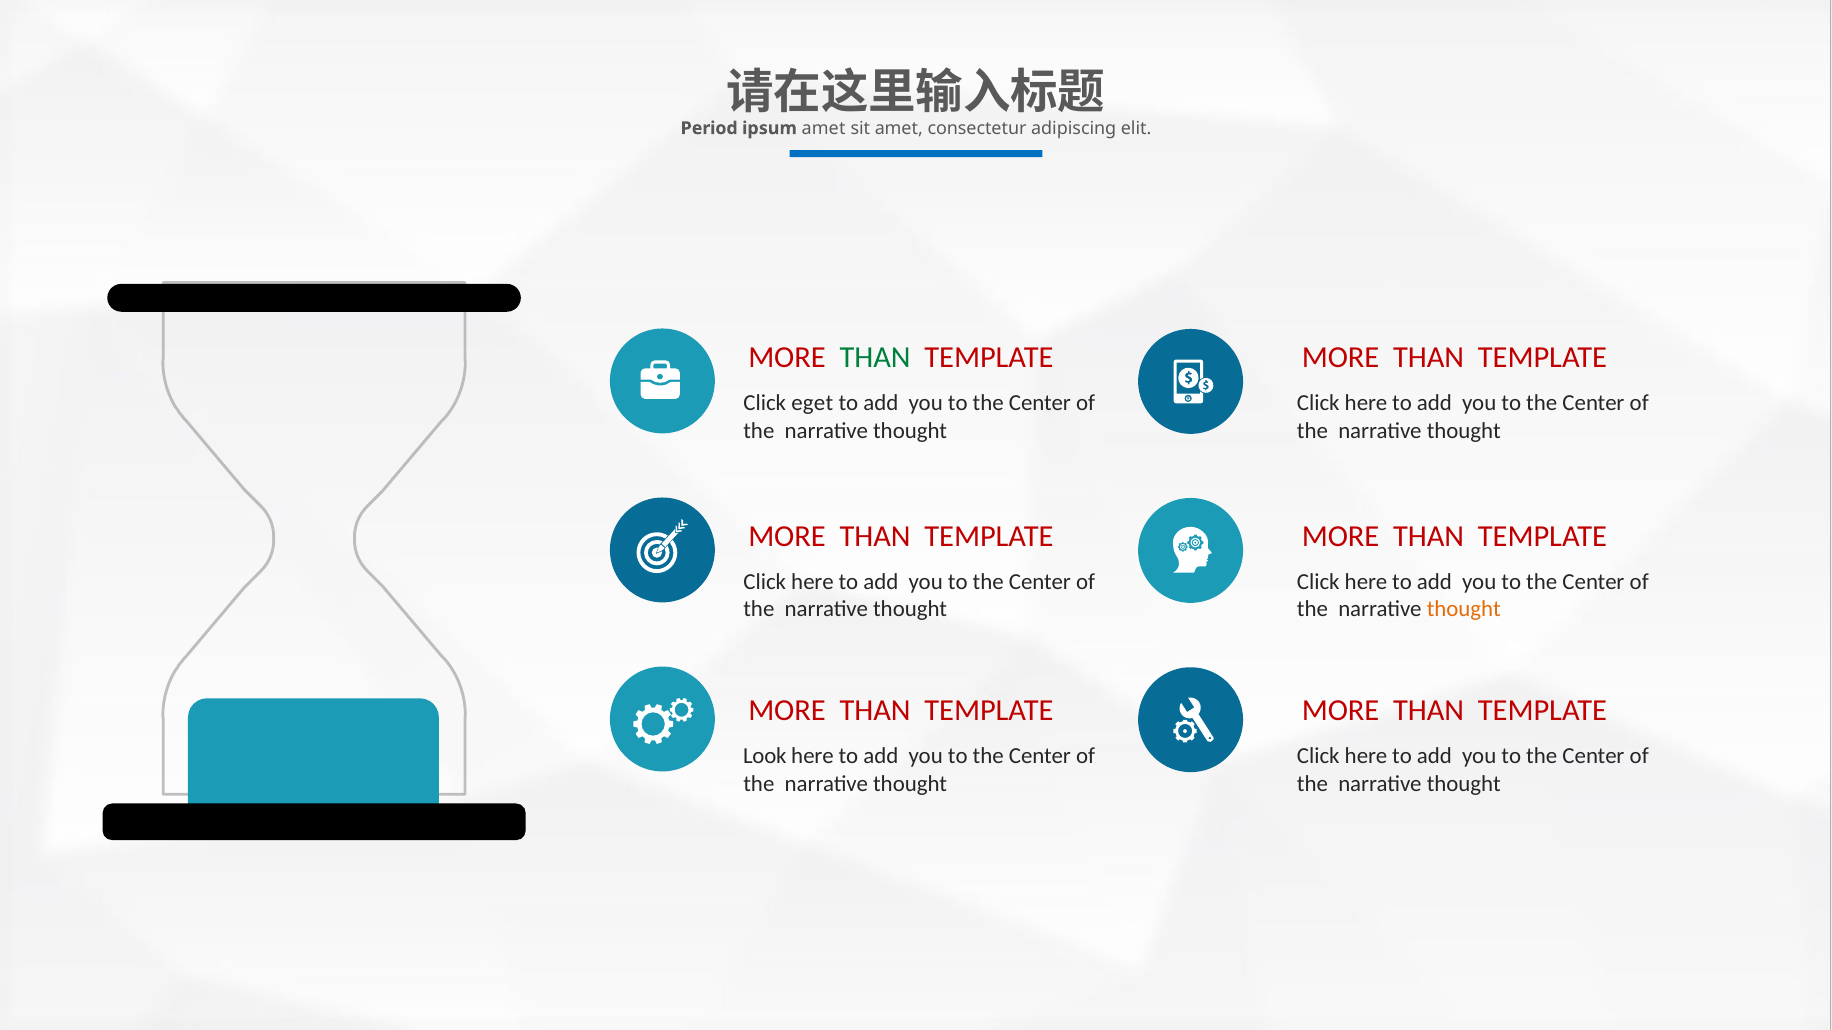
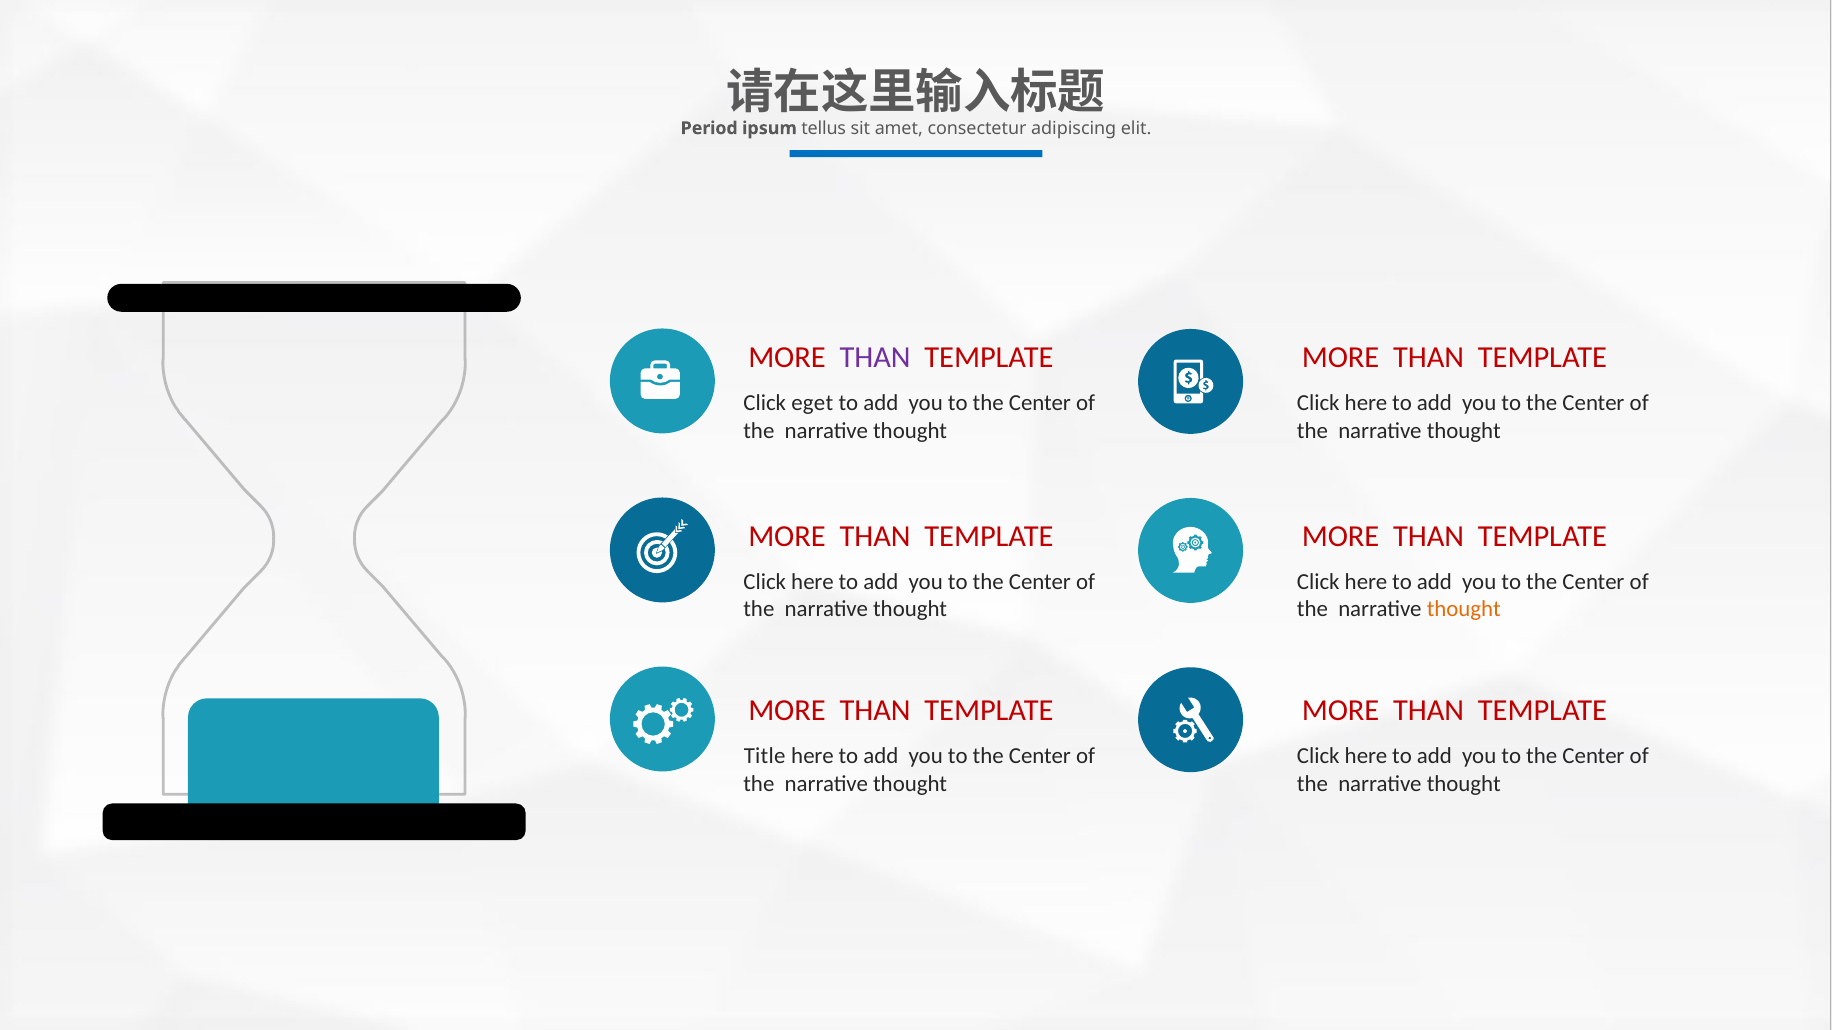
ipsum amet: amet -> tellus
THAN at (875, 358) colour: green -> purple
Look: Look -> Title
